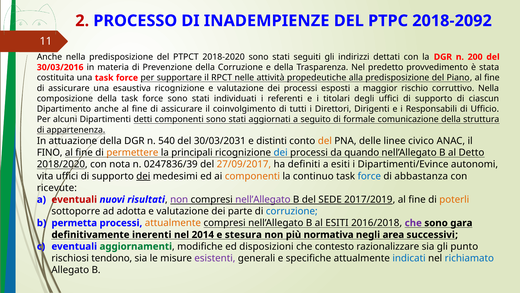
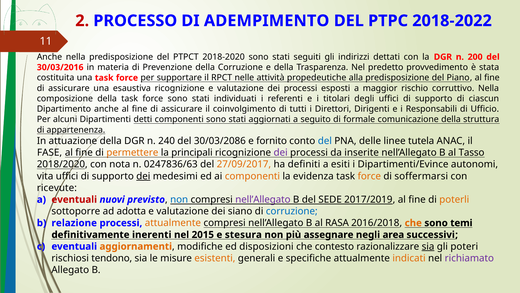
INADEMPIENZE: INADEMPIENZE -> ADEMPIMENTO
2018-2092: 2018-2092 -> 2018-2022
540: 540 -> 240
30/03/2031: 30/03/2031 -> 30/03/2086
distinti: distinti -> fornito
del at (325, 141) colour: orange -> blue
civico: civico -> tutela
FINO: FINO -> FASE
dei at (281, 152) colour: blue -> purple
quando: quando -> inserite
Detto: Detto -> Tasso
0247836/39: 0247836/39 -> 0247836/63
continuo: continuo -> evidenza
force at (369, 176) colour: blue -> orange
abbastanza: abbastanza -> soffermarsi
risultati: risultati -> previsto
non at (179, 199) colour: purple -> blue
parte: parte -> siano
permetta: permetta -> relazione
al ESITI: ESITI -> RASA
che at (413, 223) colour: purple -> orange
gara: gara -> temi
2014: 2014 -> 2015
normativa: normativa -> assegnare
aggiornamenti colour: green -> orange
sia at (428, 246) underline: none -> present
punto: punto -> poteri
esistenti colour: purple -> orange
indicati colour: blue -> orange
richiamato colour: blue -> purple
